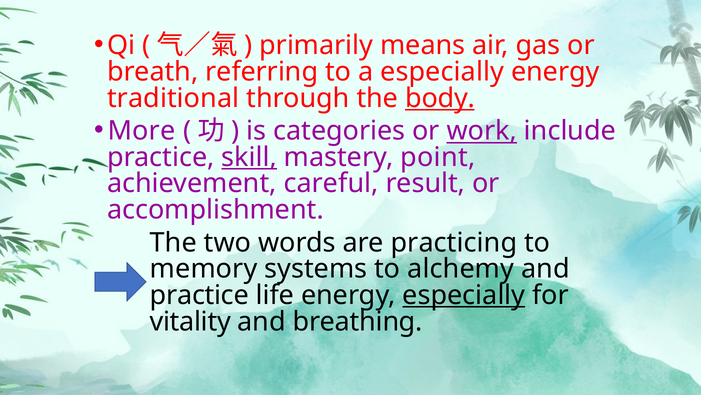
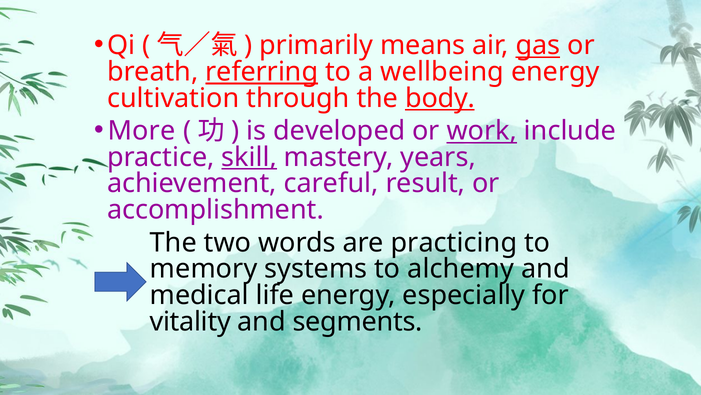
gas underline: none -> present
referring underline: none -> present
a especially: especially -> wellbeing
traditional: traditional -> cultivation
categories: categories -> developed
point: point -> years
practice at (199, 295): practice -> medical
especially at (464, 295) underline: present -> none
breathing: breathing -> segments
